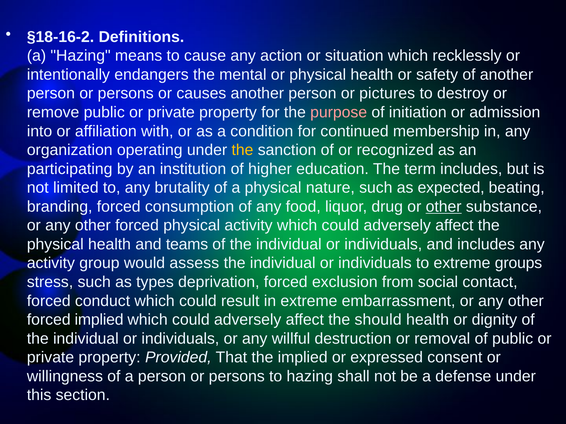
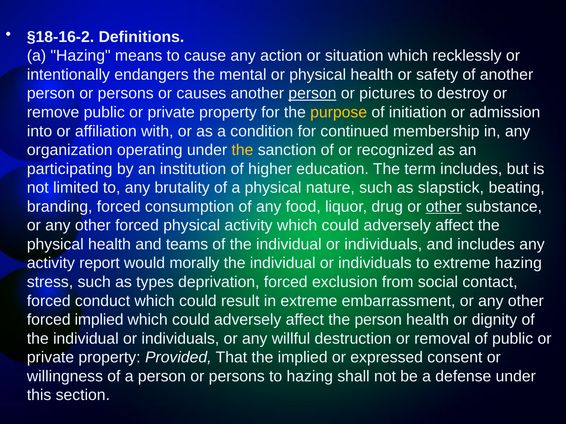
person at (312, 94) underline: none -> present
purpose colour: pink -> yellow
expected: expected -> slapstick
group: group -> report
assess: assess -> morally
extreme groups: groups -> hazing
the should: should -> person
